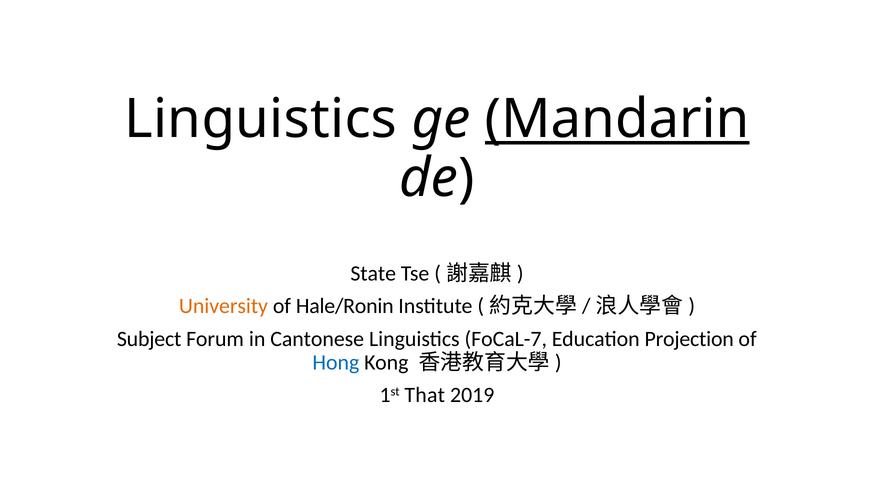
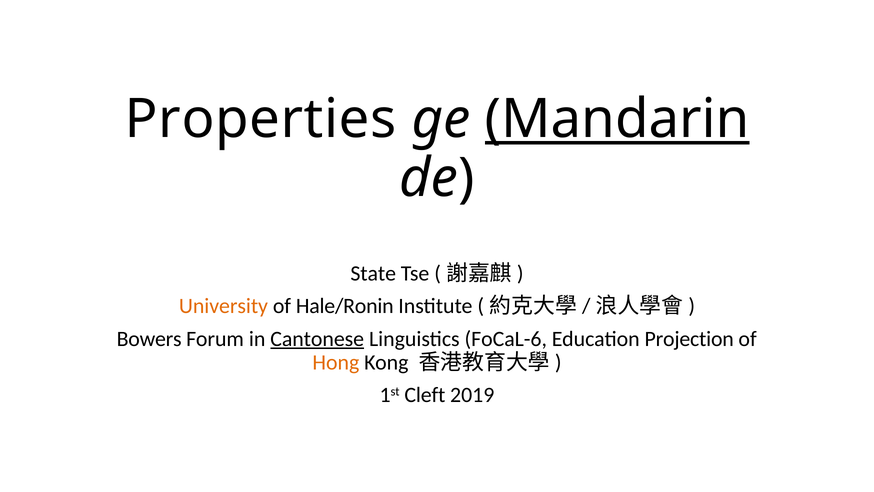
Linguistics at (261, 119): Linguistics -> Properties
Subject: Subject -> Bowers
Cantonese underline: none -> present
FoCaL-7: FoCaL-7 -> FoCaL-6
Hong colour: blue -> orange
That: That -> Cleft
